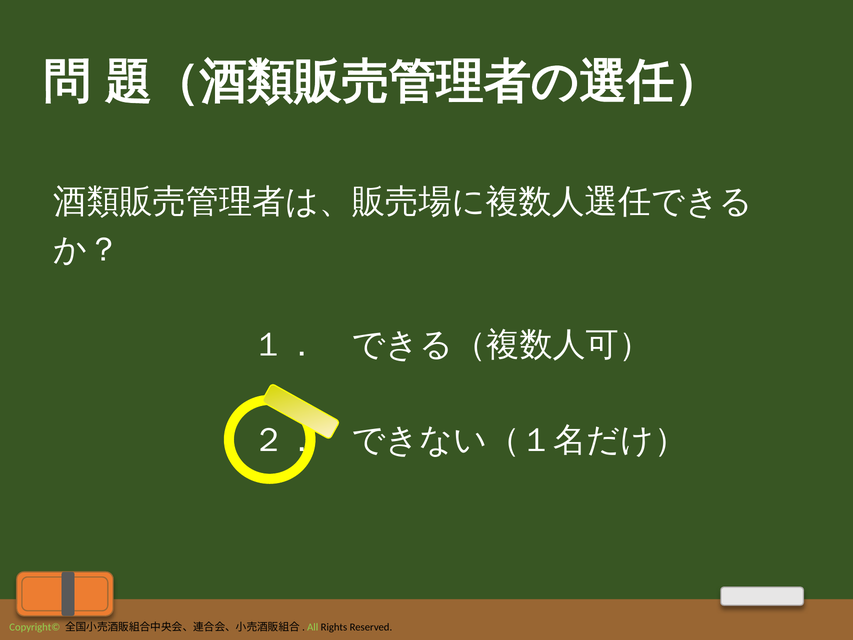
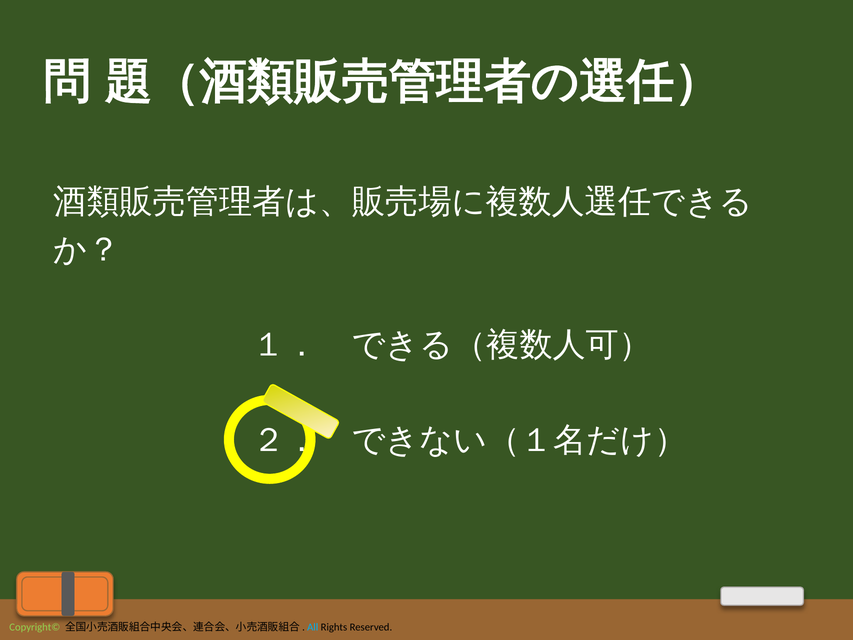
All colour: light green -> light blue
